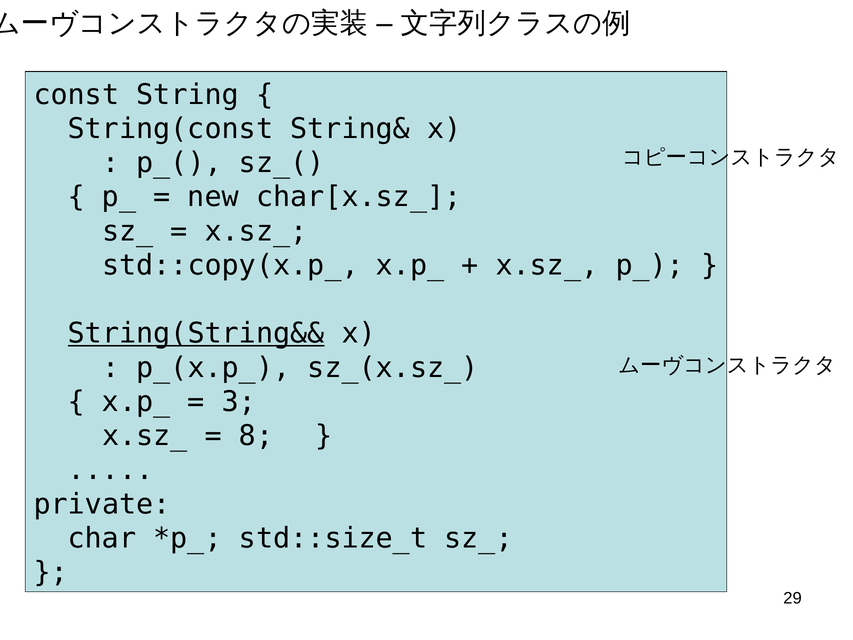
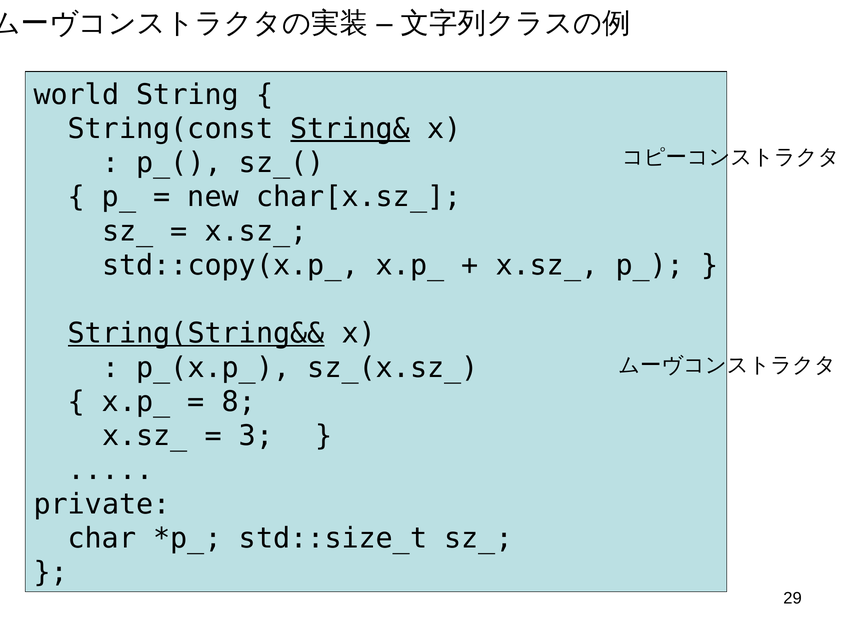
const: const -> world
String& underline: none -> present
3: 3 -> 8
8: 8 -> 3
